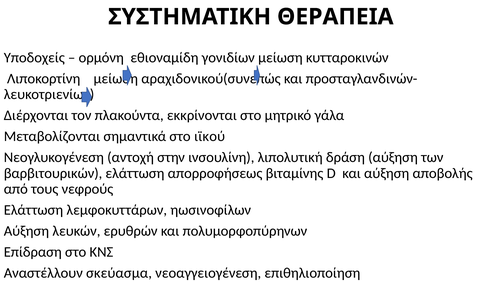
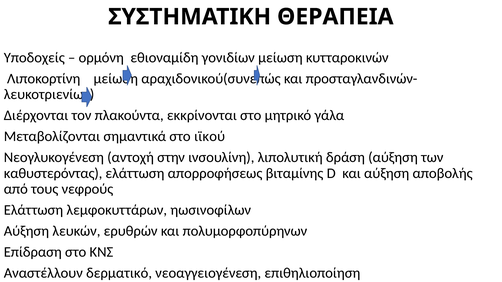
βαρβιτουρικών: βαρβιτουρικών -> καθυστερόντας
σκεύασμα: σκεύασμα -> δερματικό
